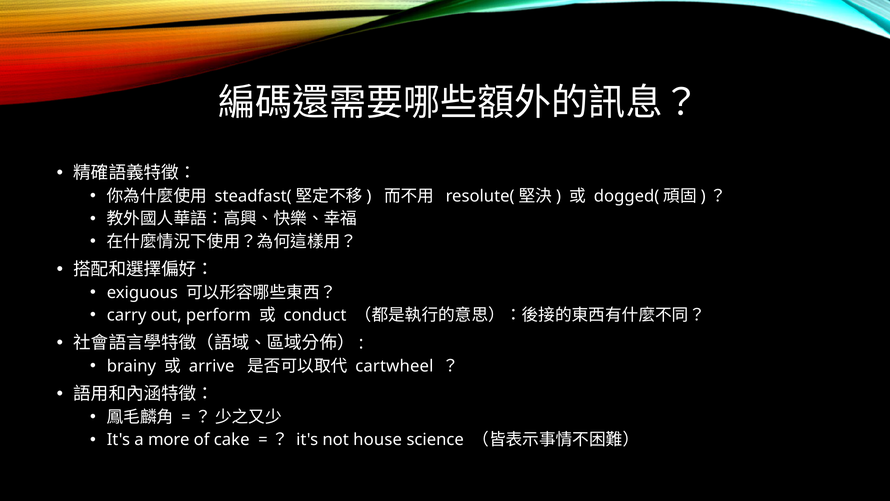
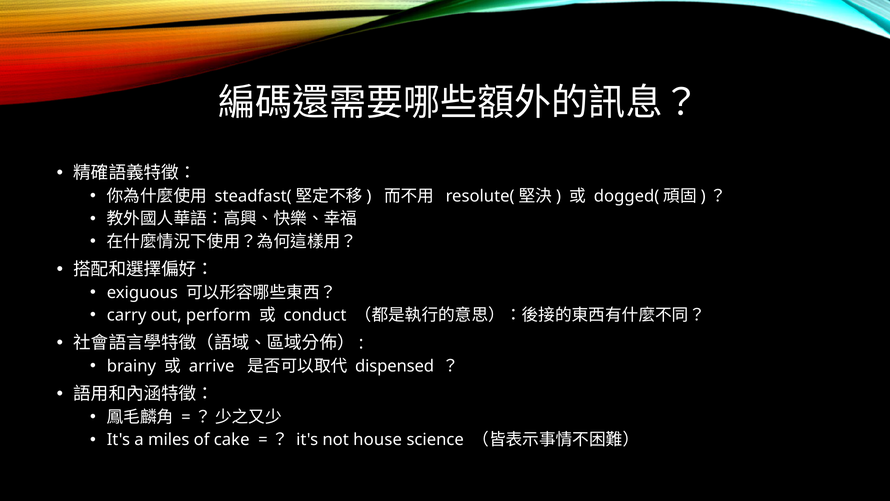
cartwheel: cartwheel -> dispensed
more: more -> miles
